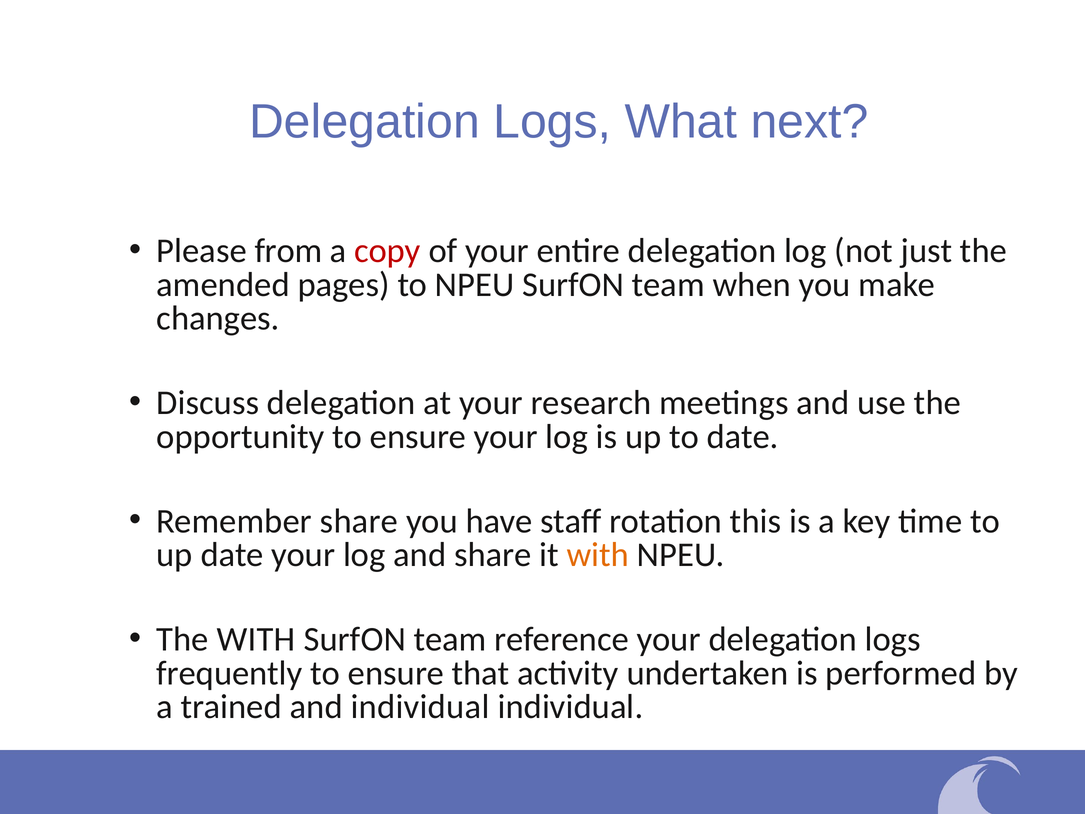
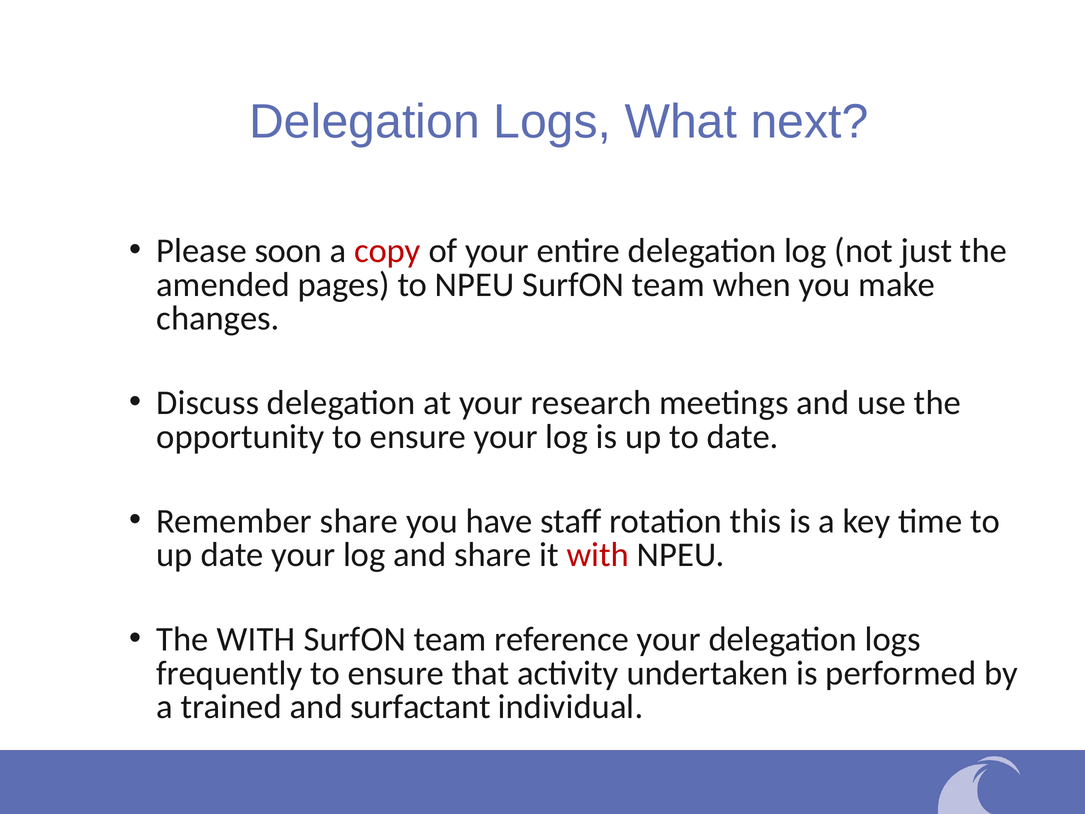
from: from -> soon
with at (598, 555) colour: orange -> red
and individual: individual -> surfactant
